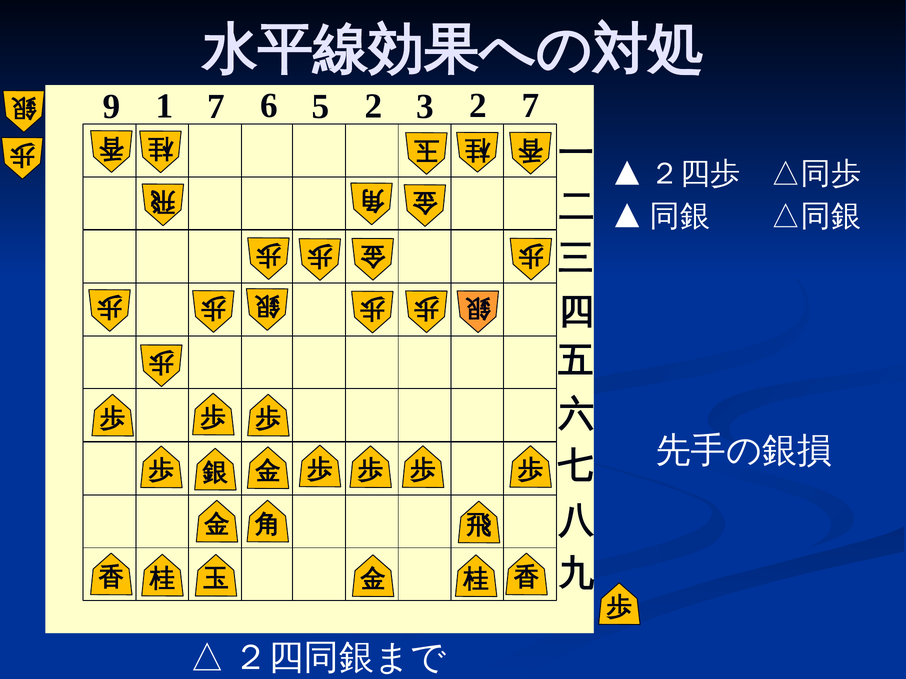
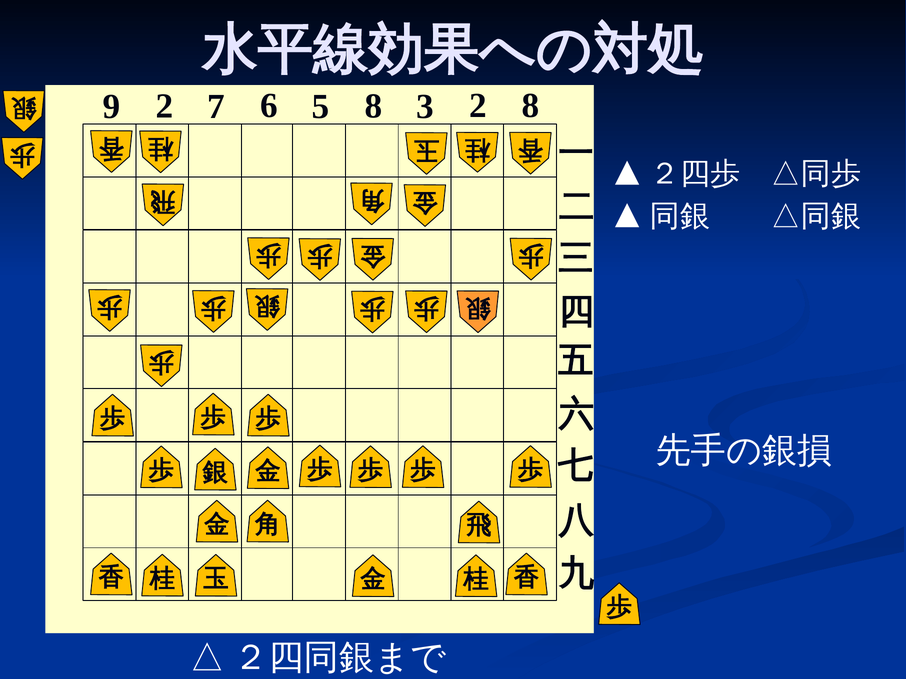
9 1: 1 -> 2
5 2: 2 -> 8
2 7: 7 -> 8
